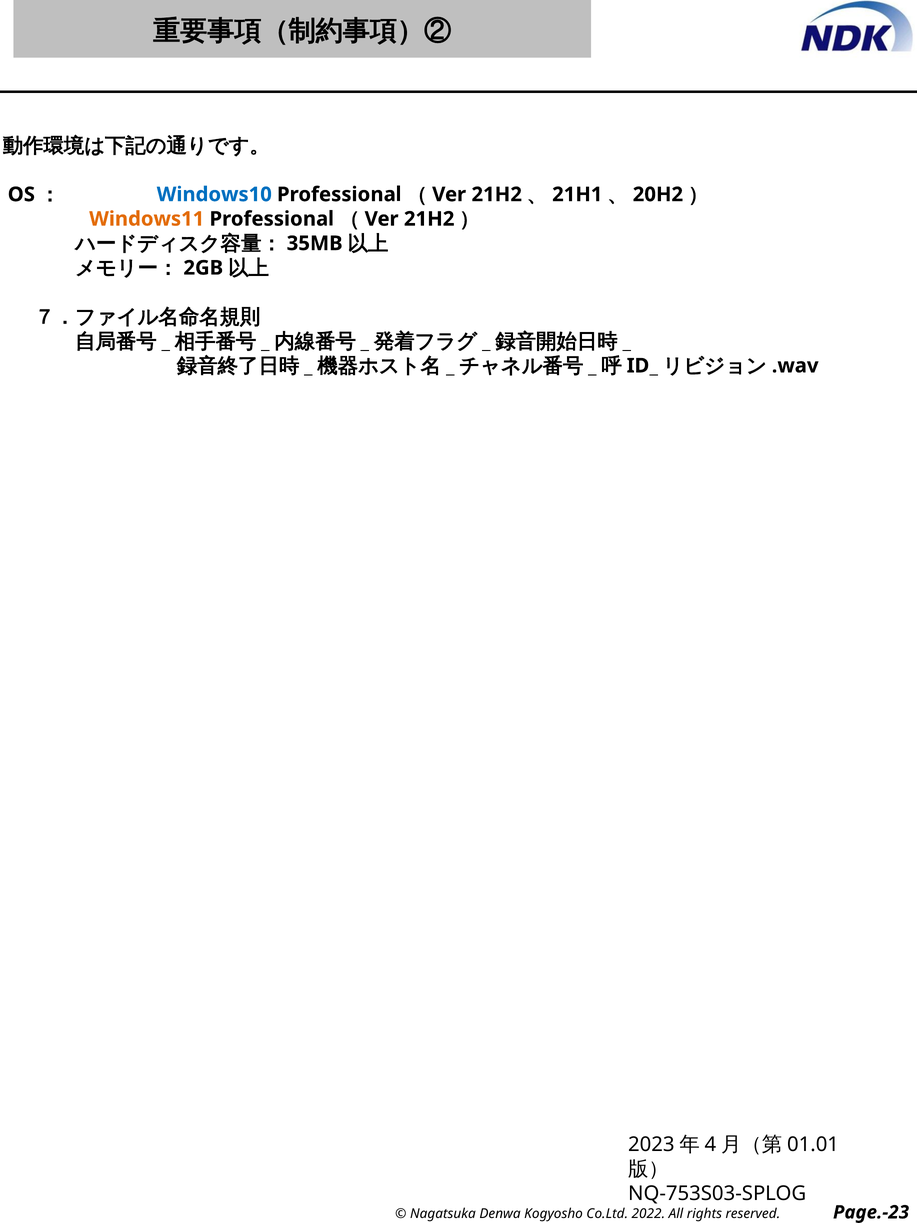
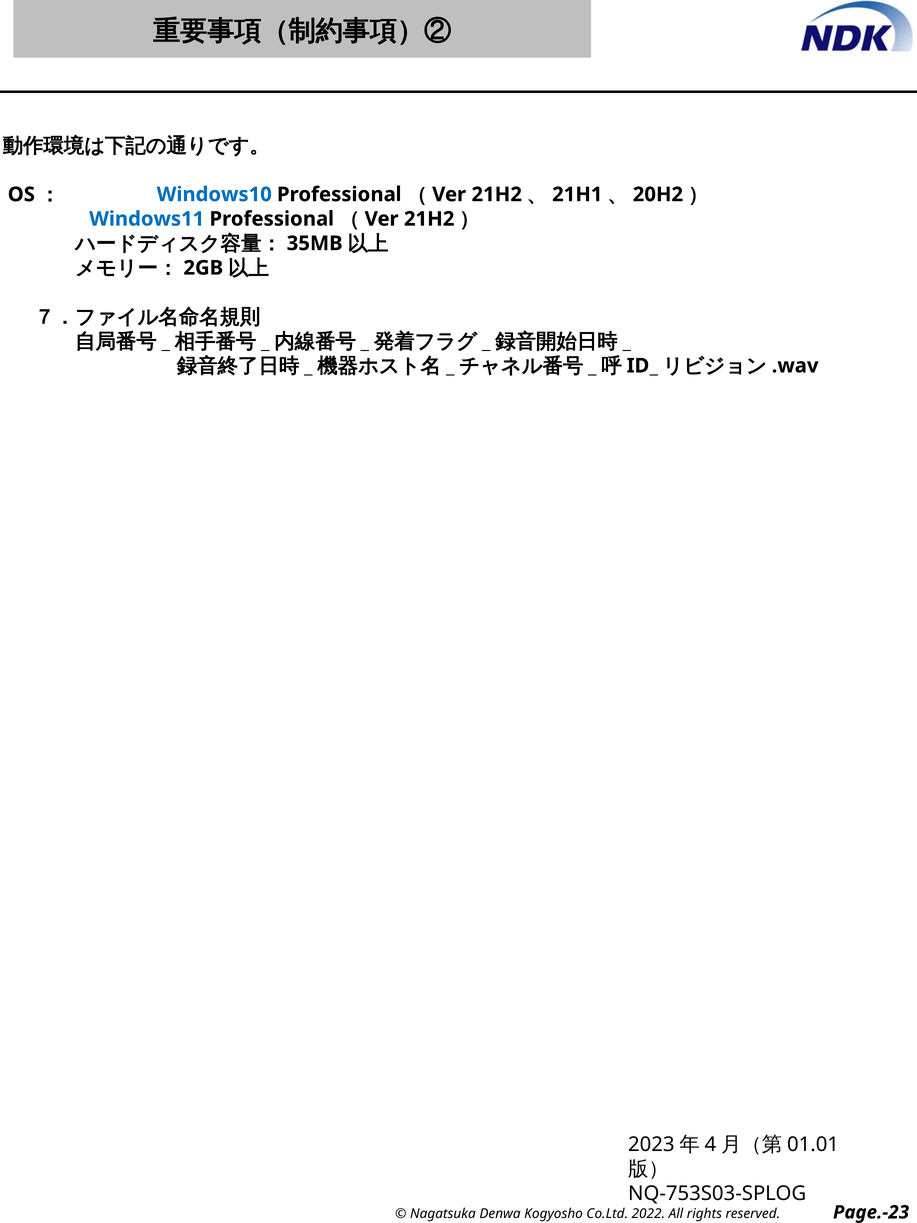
Windows11 colour: orange -> blue
